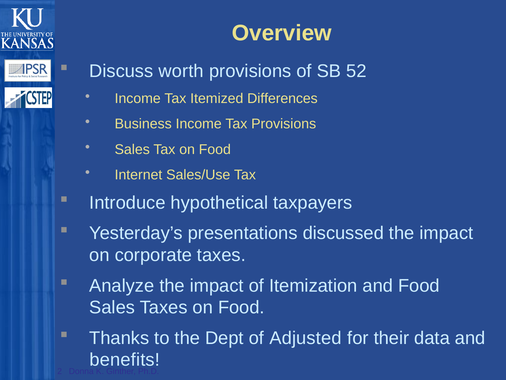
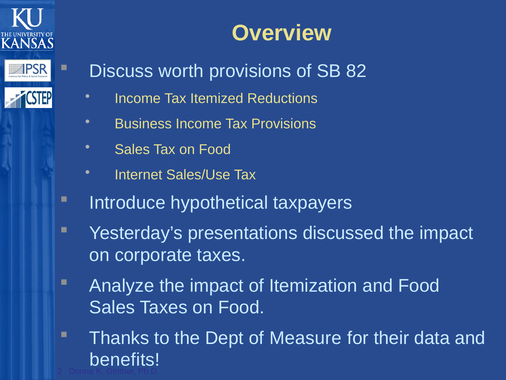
52: 52 -> 82
Differences: Differences -> Reductions
Adjusted: Adjusted -> Measure
